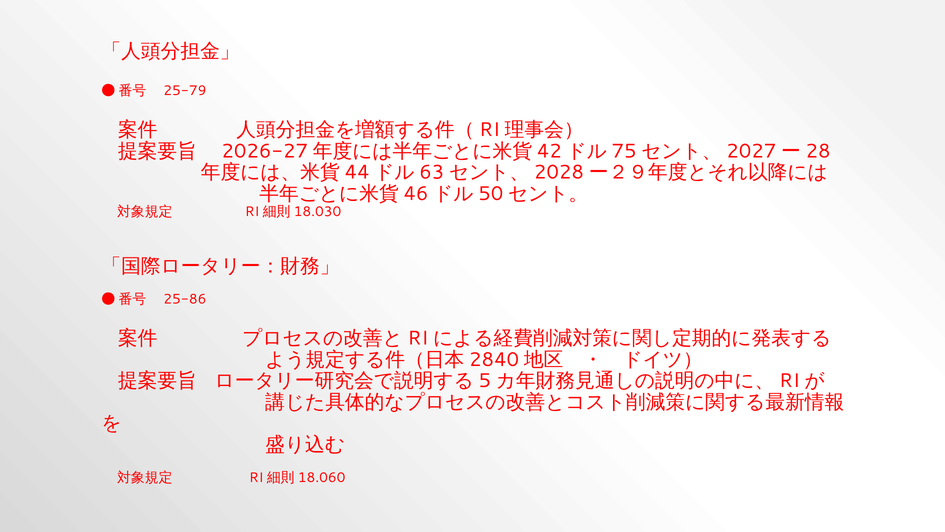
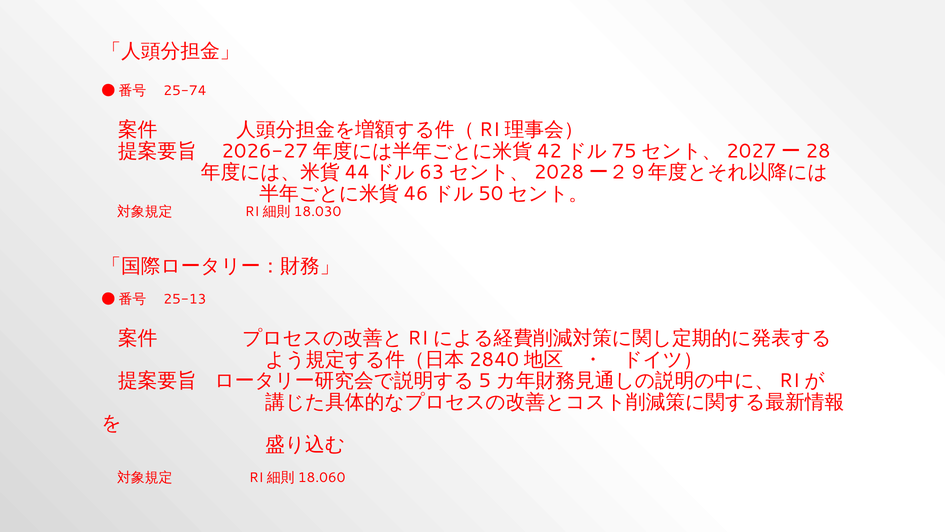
25-79: 25-79 -> 25-74
25-86: 25-86 -> 25-13
